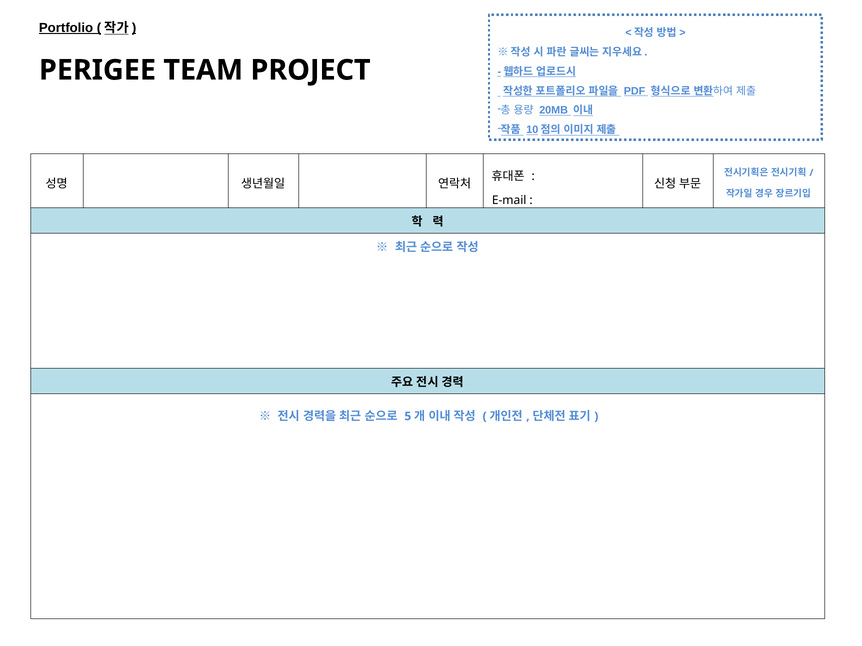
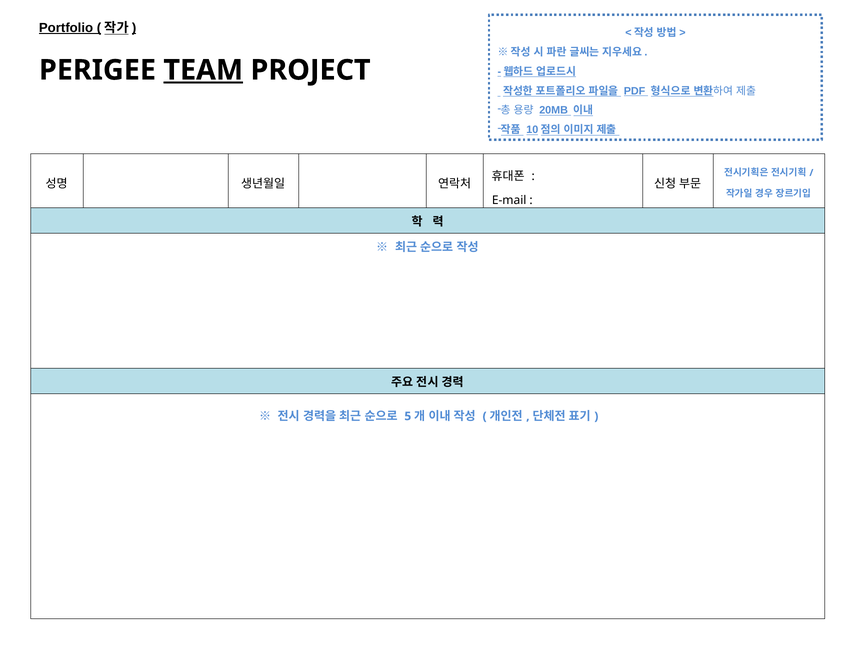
TEAM underline: none -> present
